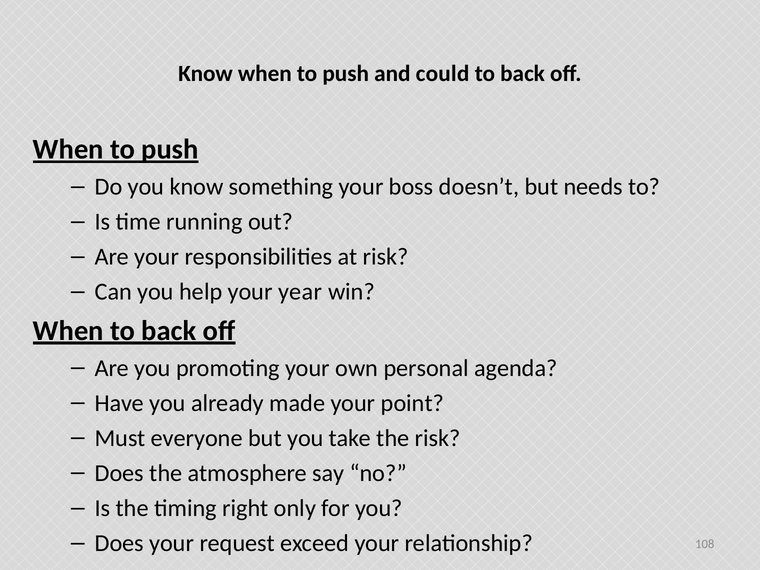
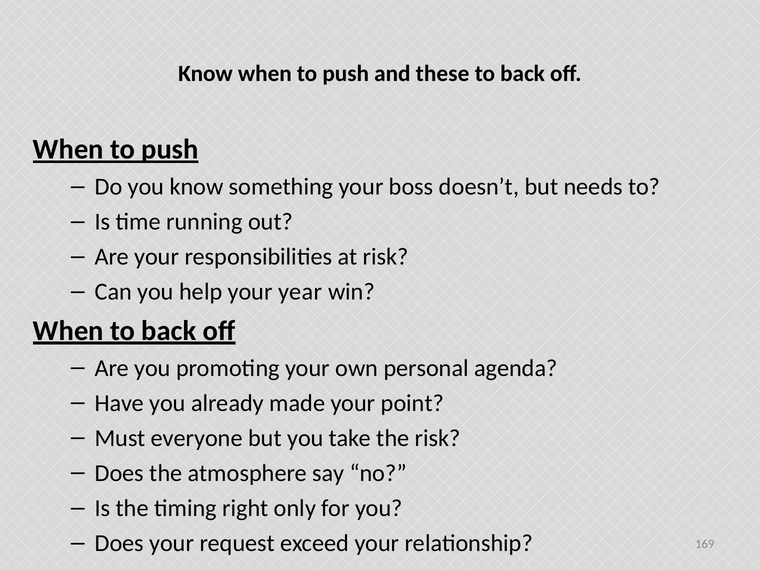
could: could -> these
108: 108 -> 169
